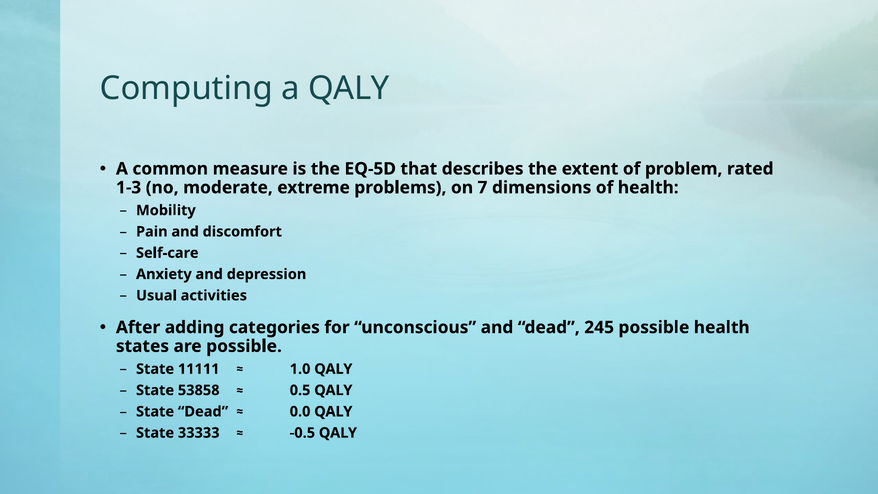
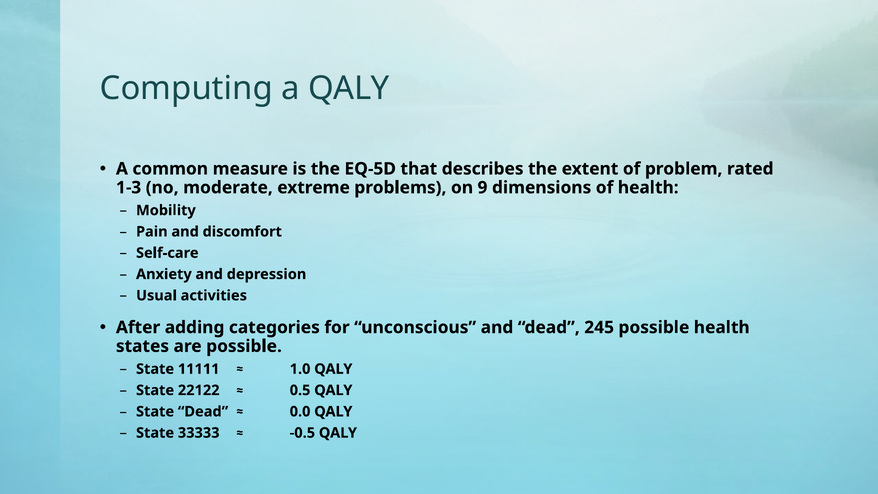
7: 7 -> 9
53858: 53858 -> 22122
